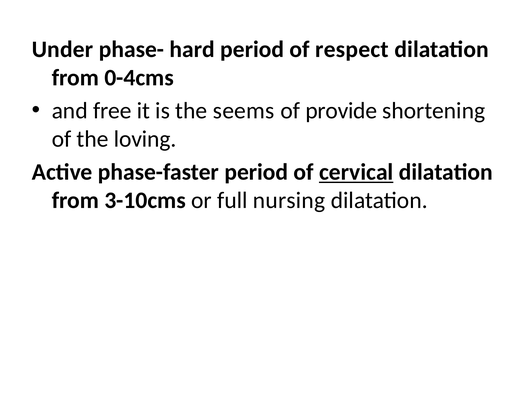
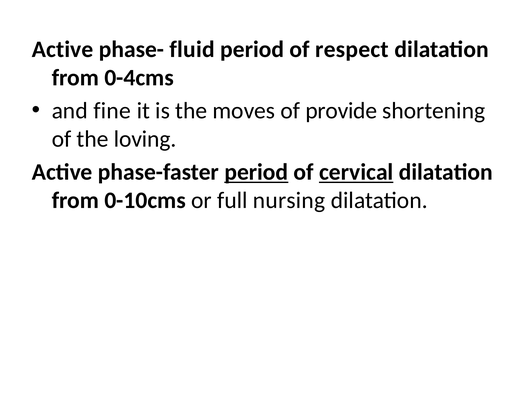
Under at (63, 49): Under -> Active
hard: hard -> fluid
free: free -> fine
seems: seems -> moves
period at (256, 172) underline: none -> present
3-10cms: 3-10cms -> 0-10cms
